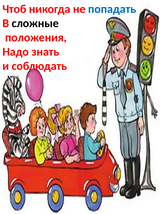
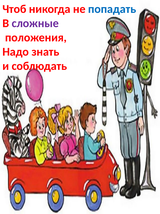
сложные colour: black -> purple
